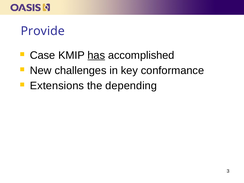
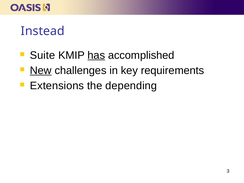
Provide: Provide -> Instead
Case: Case -> Suite
New underline: none -> present
conformance: conformance -> requirements
